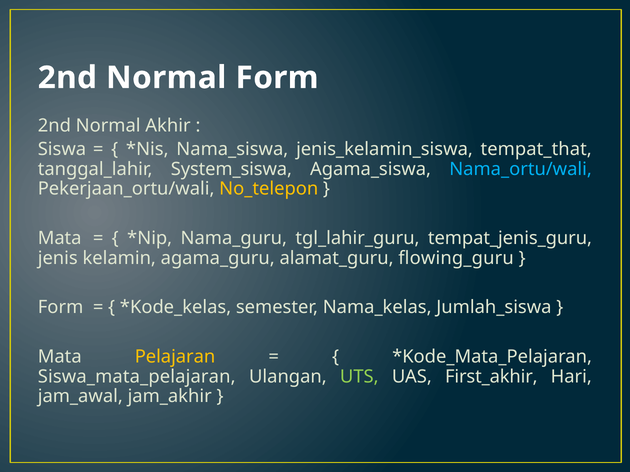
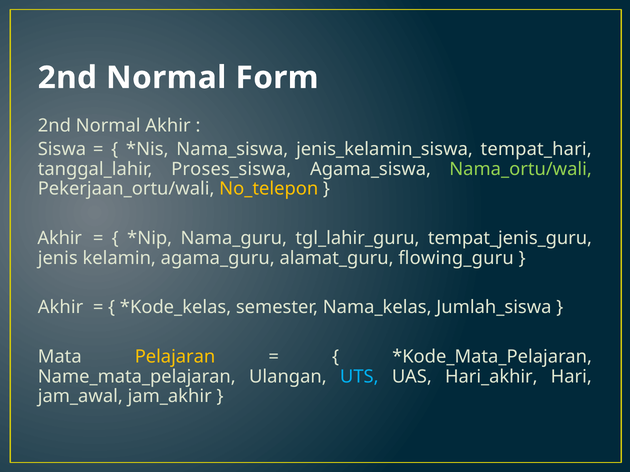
tempat_that: tempat_that -> tempat_hari
System_siswa: System_siswa -> Proses_siswa
Nama_ortu/wali colour: light blue -> light green
Mata at (60, 238): Mata -> Akhir
Form at (61, 308): Form -> Akhir
Siswa_mata_pelajaran: Siswa_mata_pelajaran -> Name_mata_pelajaran
UTS colour: light green -> light blue
First_akhir: First_akhir -> Hari_akhir
